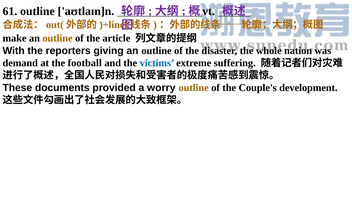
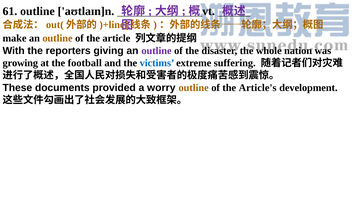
outline at (157, 51) colour: black -> purple
demand: demand -> growing
Couple's: Couple's -> Article's
